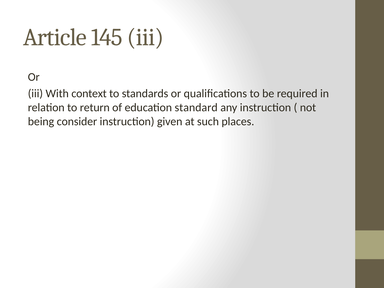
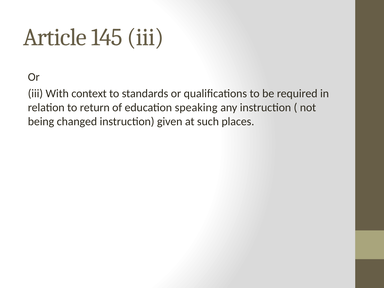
standard: standard -> speaking
consider: consider -> changed
